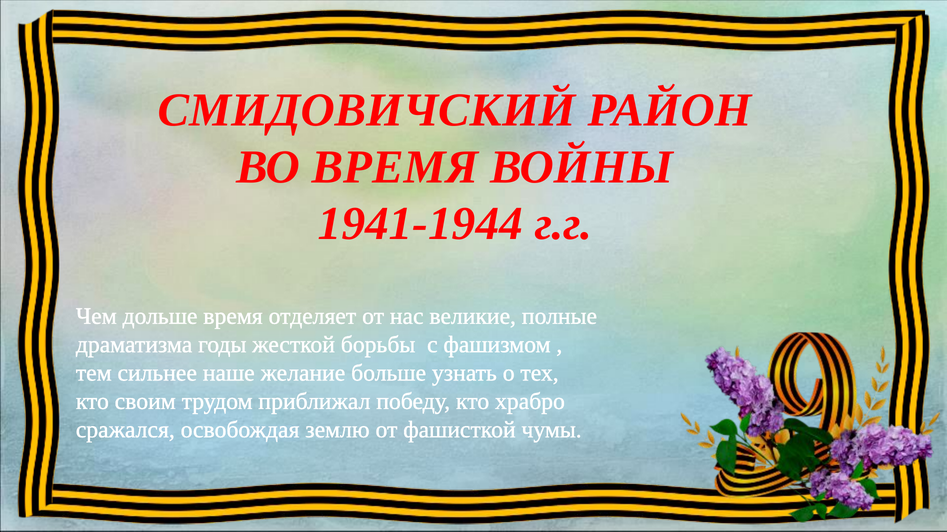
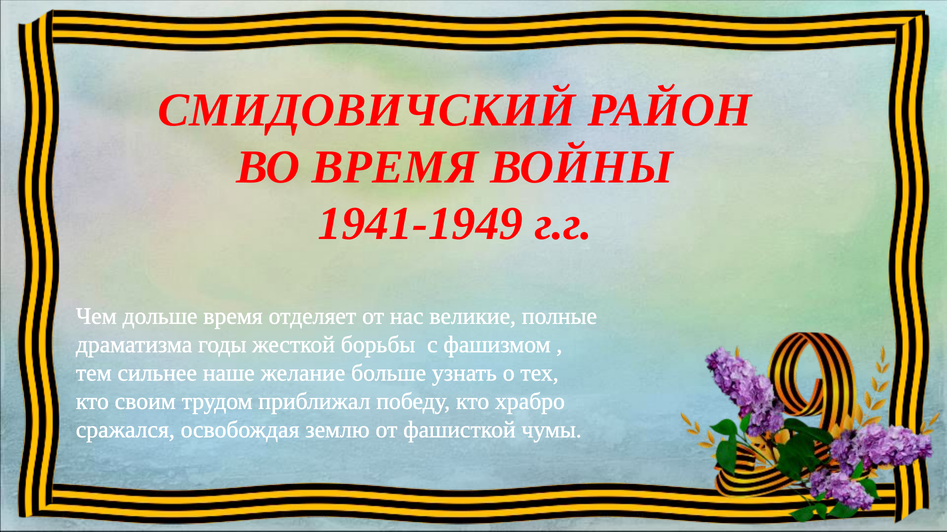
1941-1944: 1941-1944 -> 1941-1949
